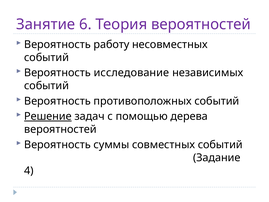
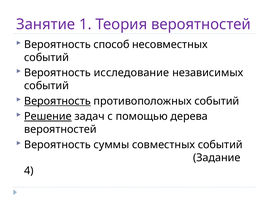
6: 6 -> 1
работу: работу -> способ
Вероятность at (57, 101) underline: none -> present
